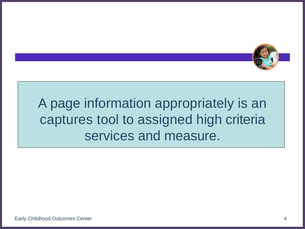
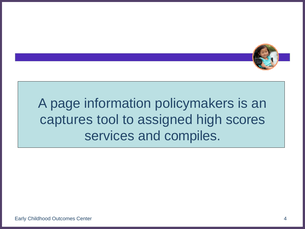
appropriately: appropriately -> policymakers
criteria: criteria -> scores
measure: measure -> compiles
